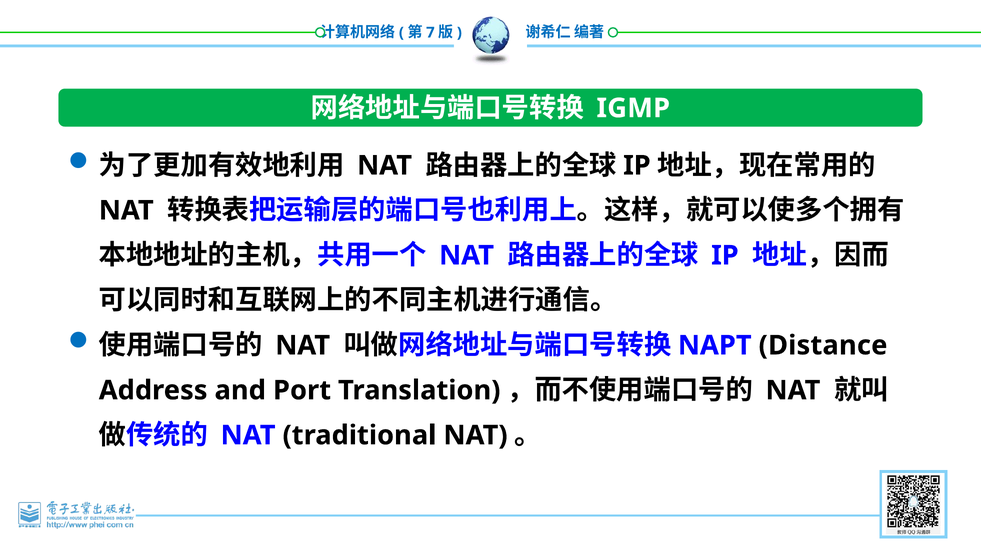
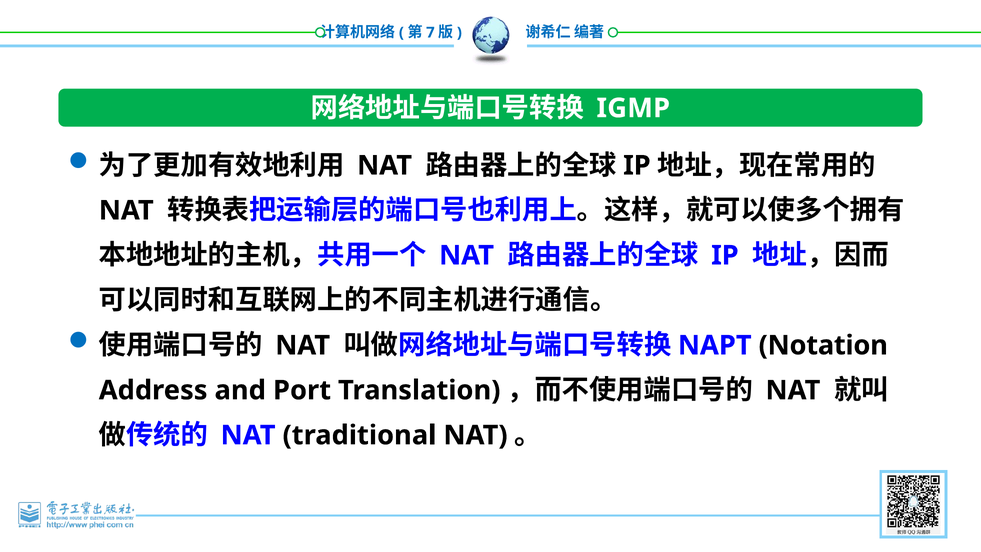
Distance: Distance -> Notation
